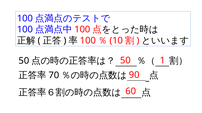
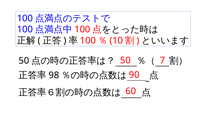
1: 1 -> 7
70: 70 -> 98
